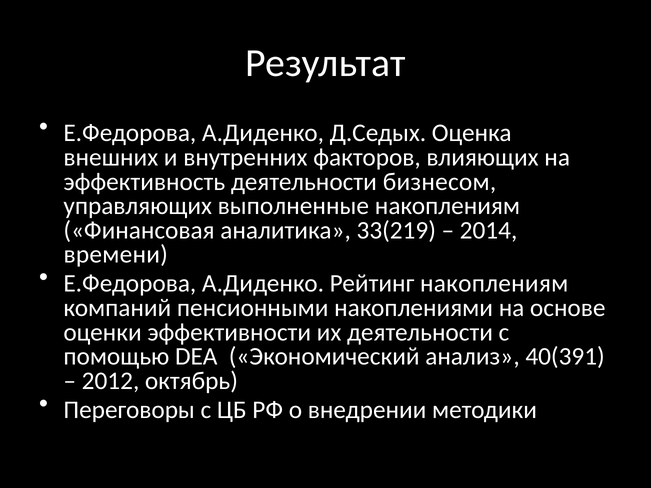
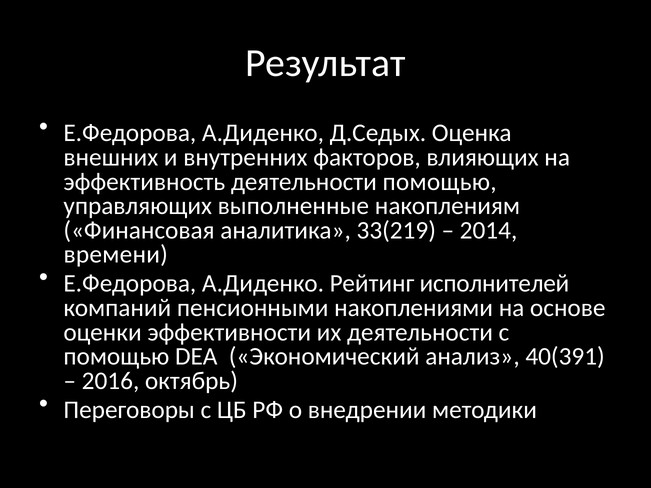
деятельности бизнесом: бизнесом -> помощью
Рейтинг накоплениям: накоплениям -> исполнителей
2012: 2012 -> 2016
